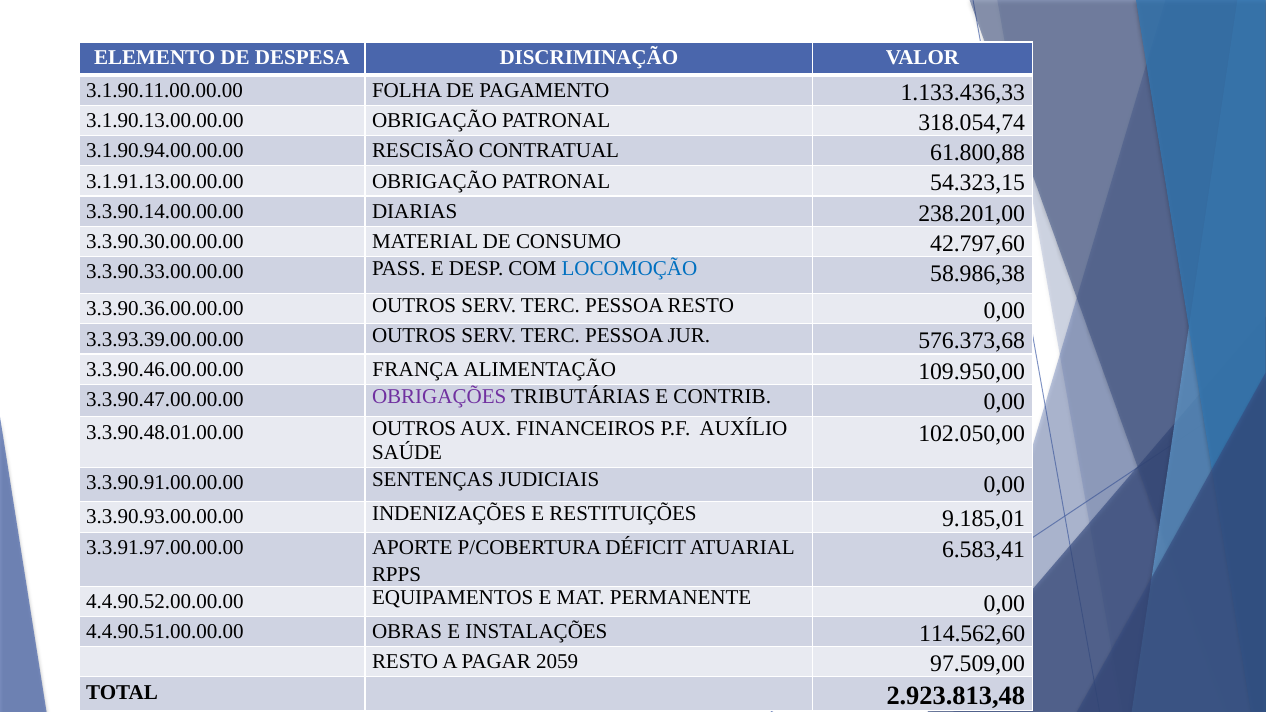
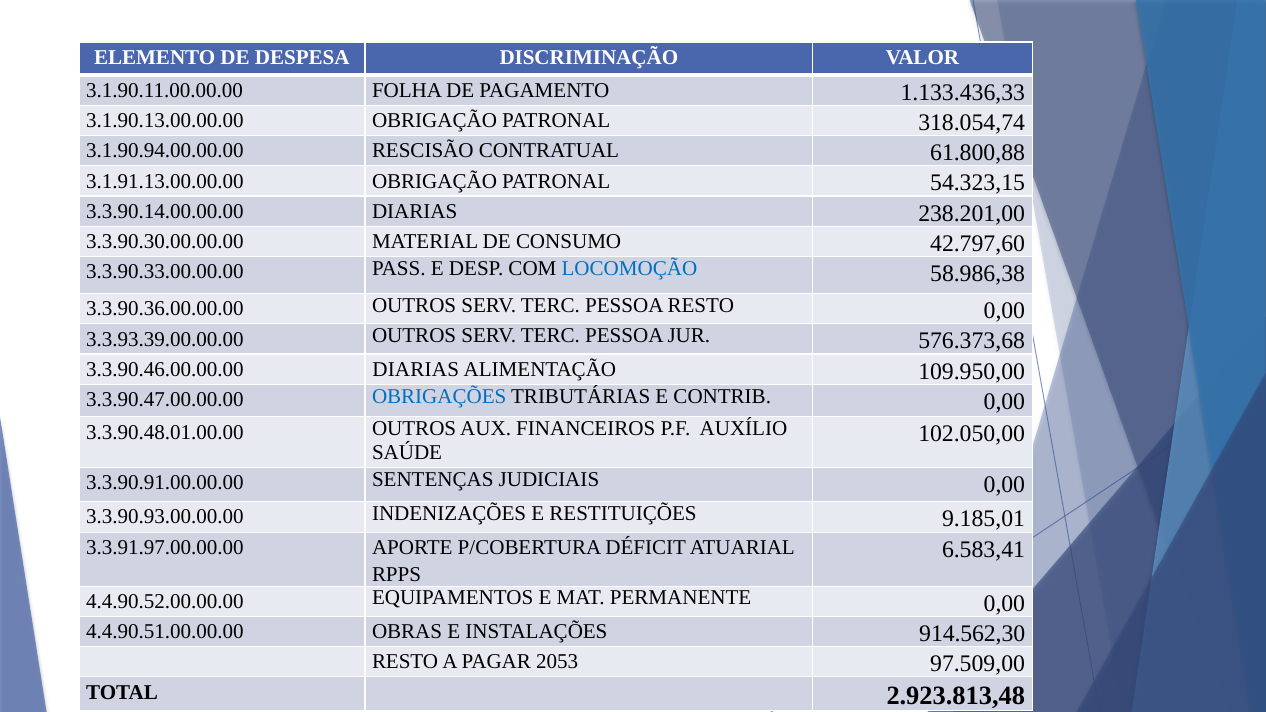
3.3.90.46.00.00.00 FRANÇA: FRANÇA -> DIARIAS
OBRIGAÇÕES colour: purple -> blue
114.562,60: 114.562,60 -> 914.562,30
2059: 2059 -> 2053
